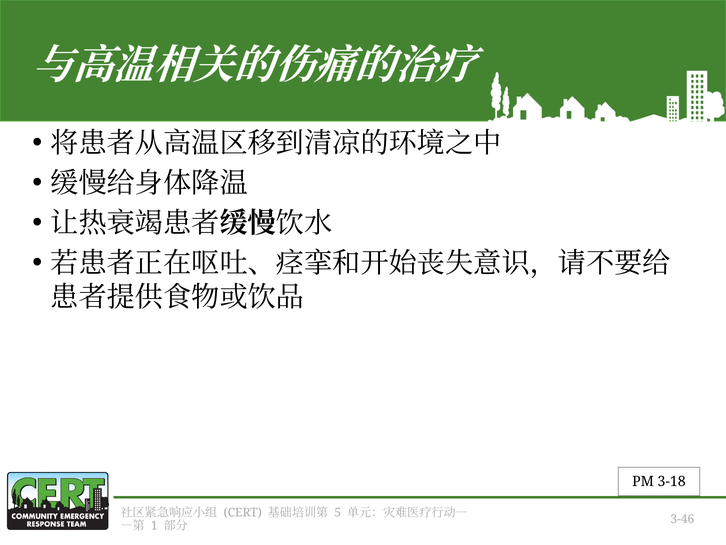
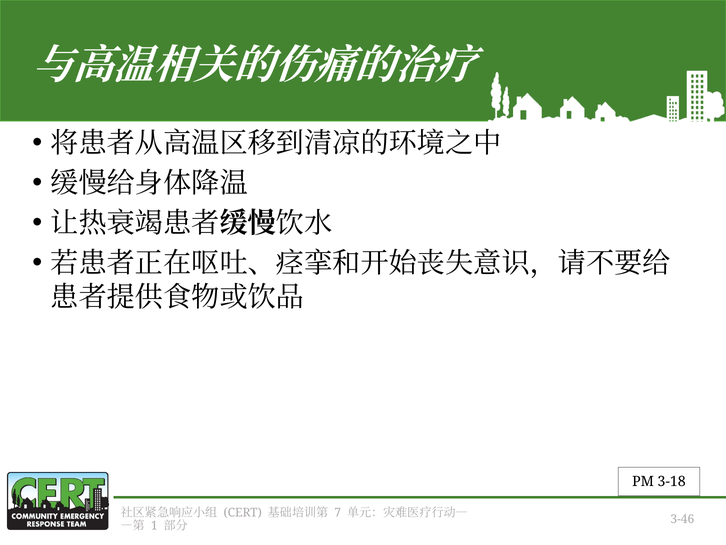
5: 5 -> 7
